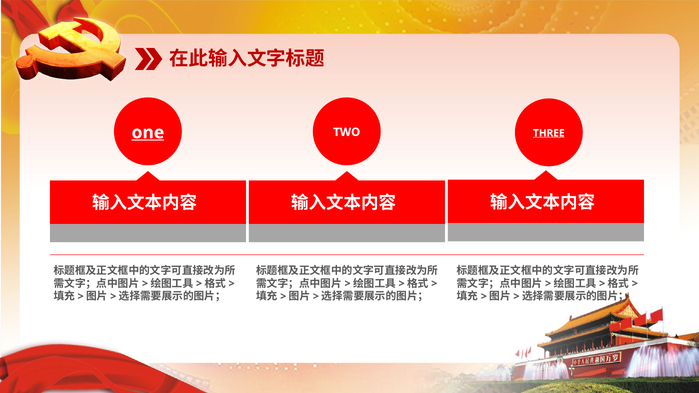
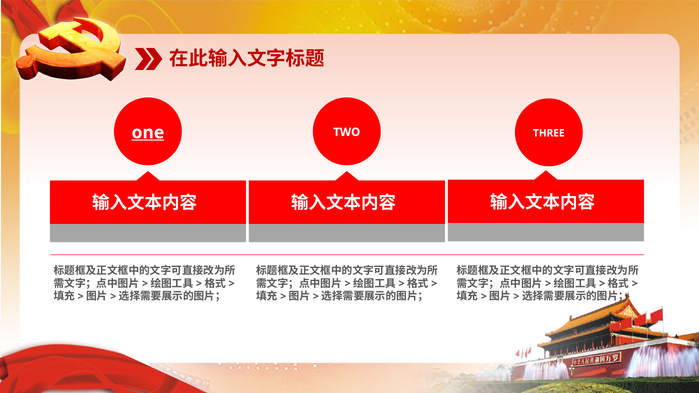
THREE underline: present -> none
